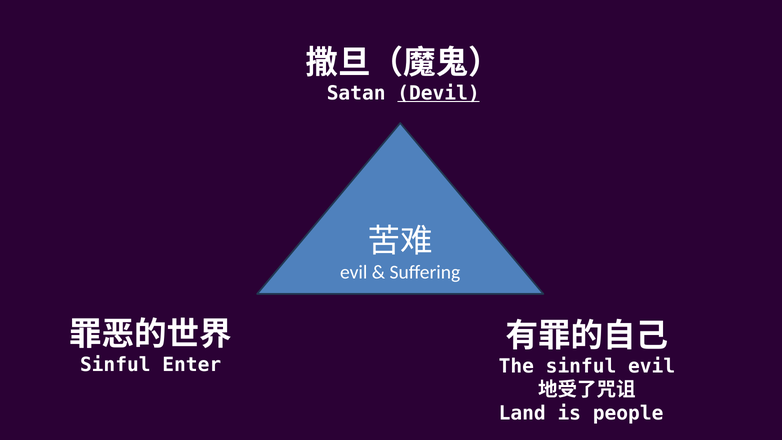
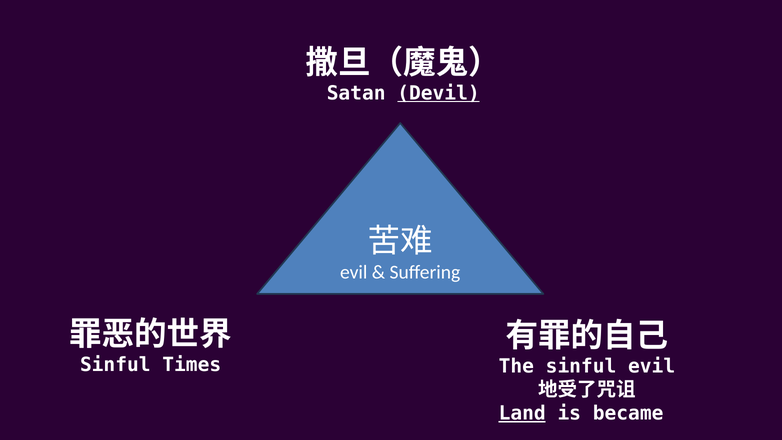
Enter: Enter -> Times
Land underline: none -> present
people: people -> became
